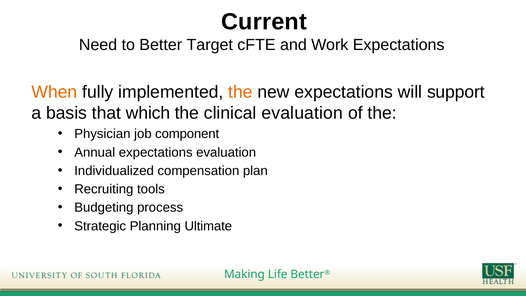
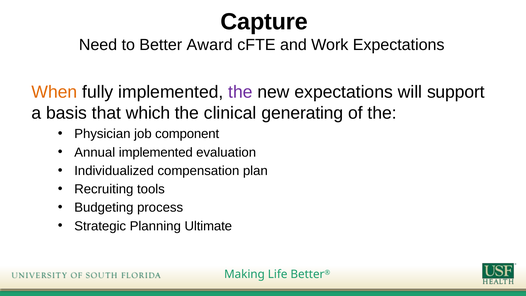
Current: Current -> Capture
Target: Target -> Award
the at (240, 92) colour: orange -> purple
clinical evaluation: evaluation -> generating
Annual expectations: expectations -> implemented
